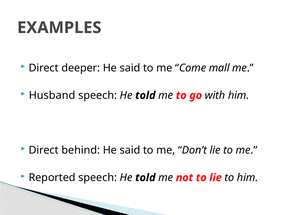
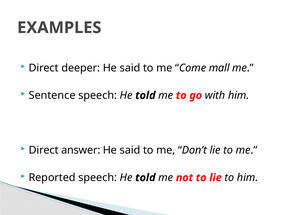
Husband: Husband -> Sentence
behind: behind -> answer
